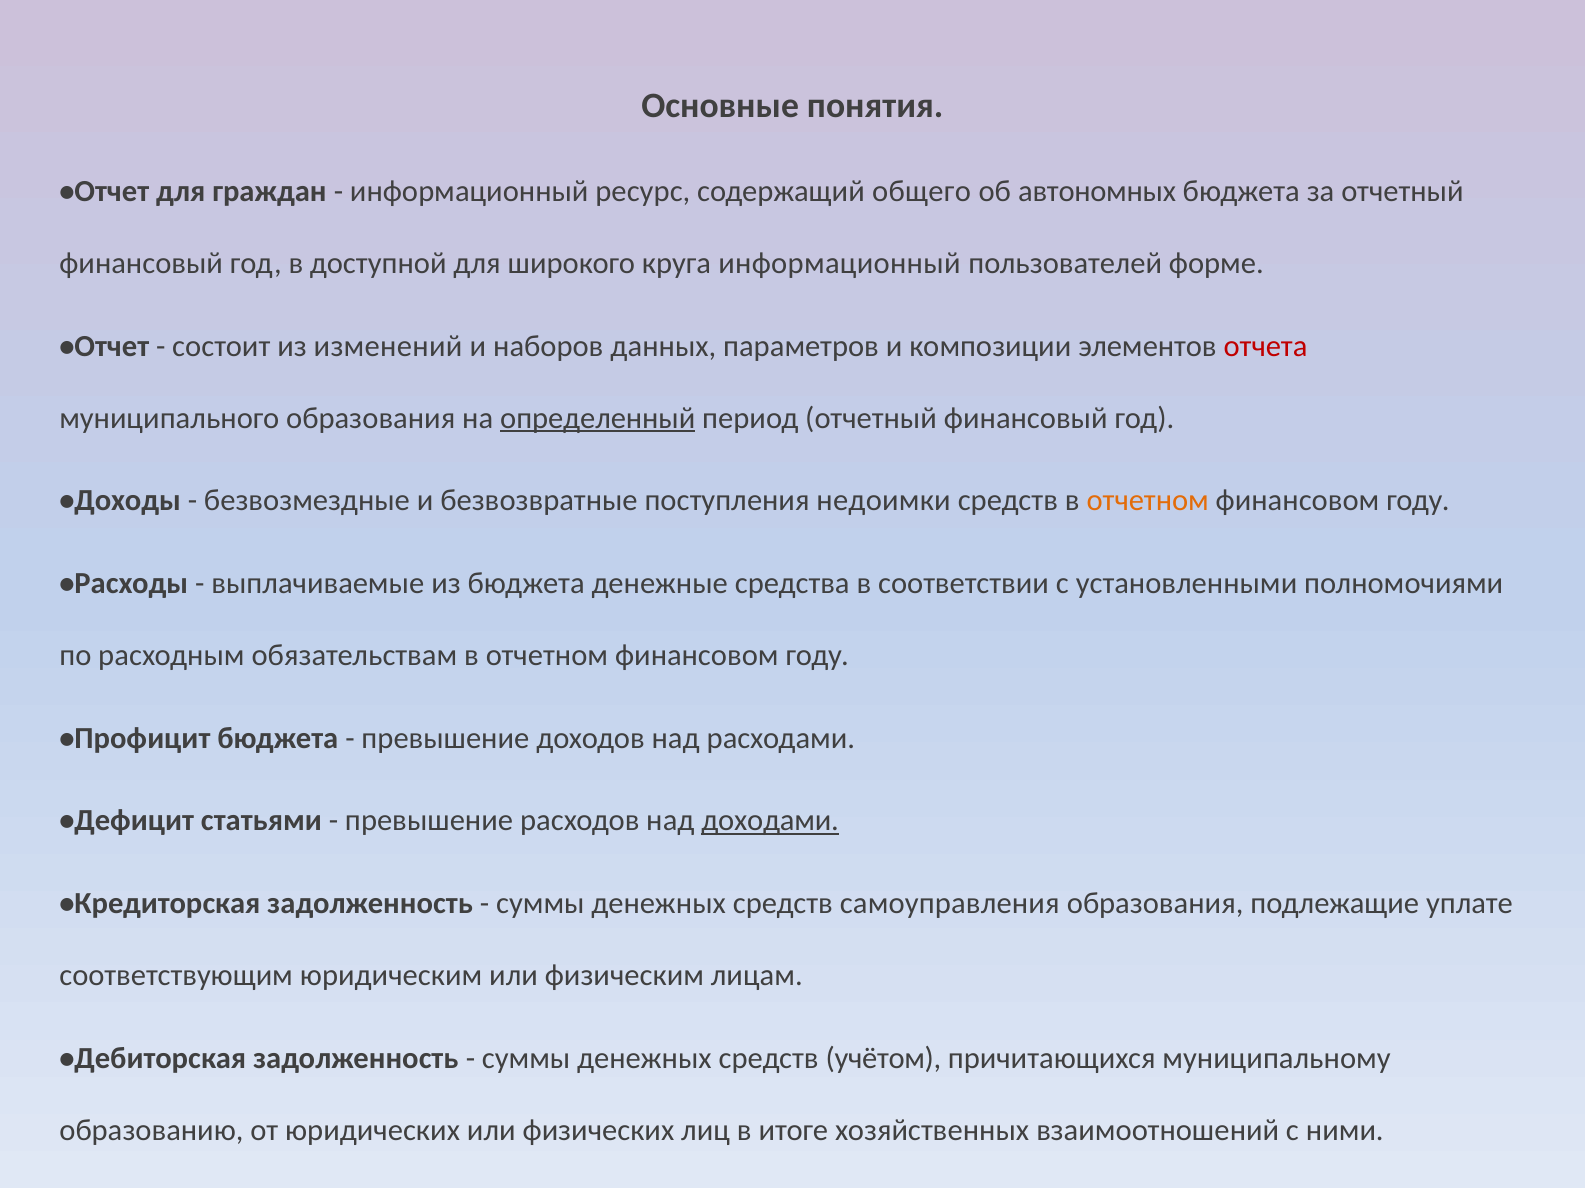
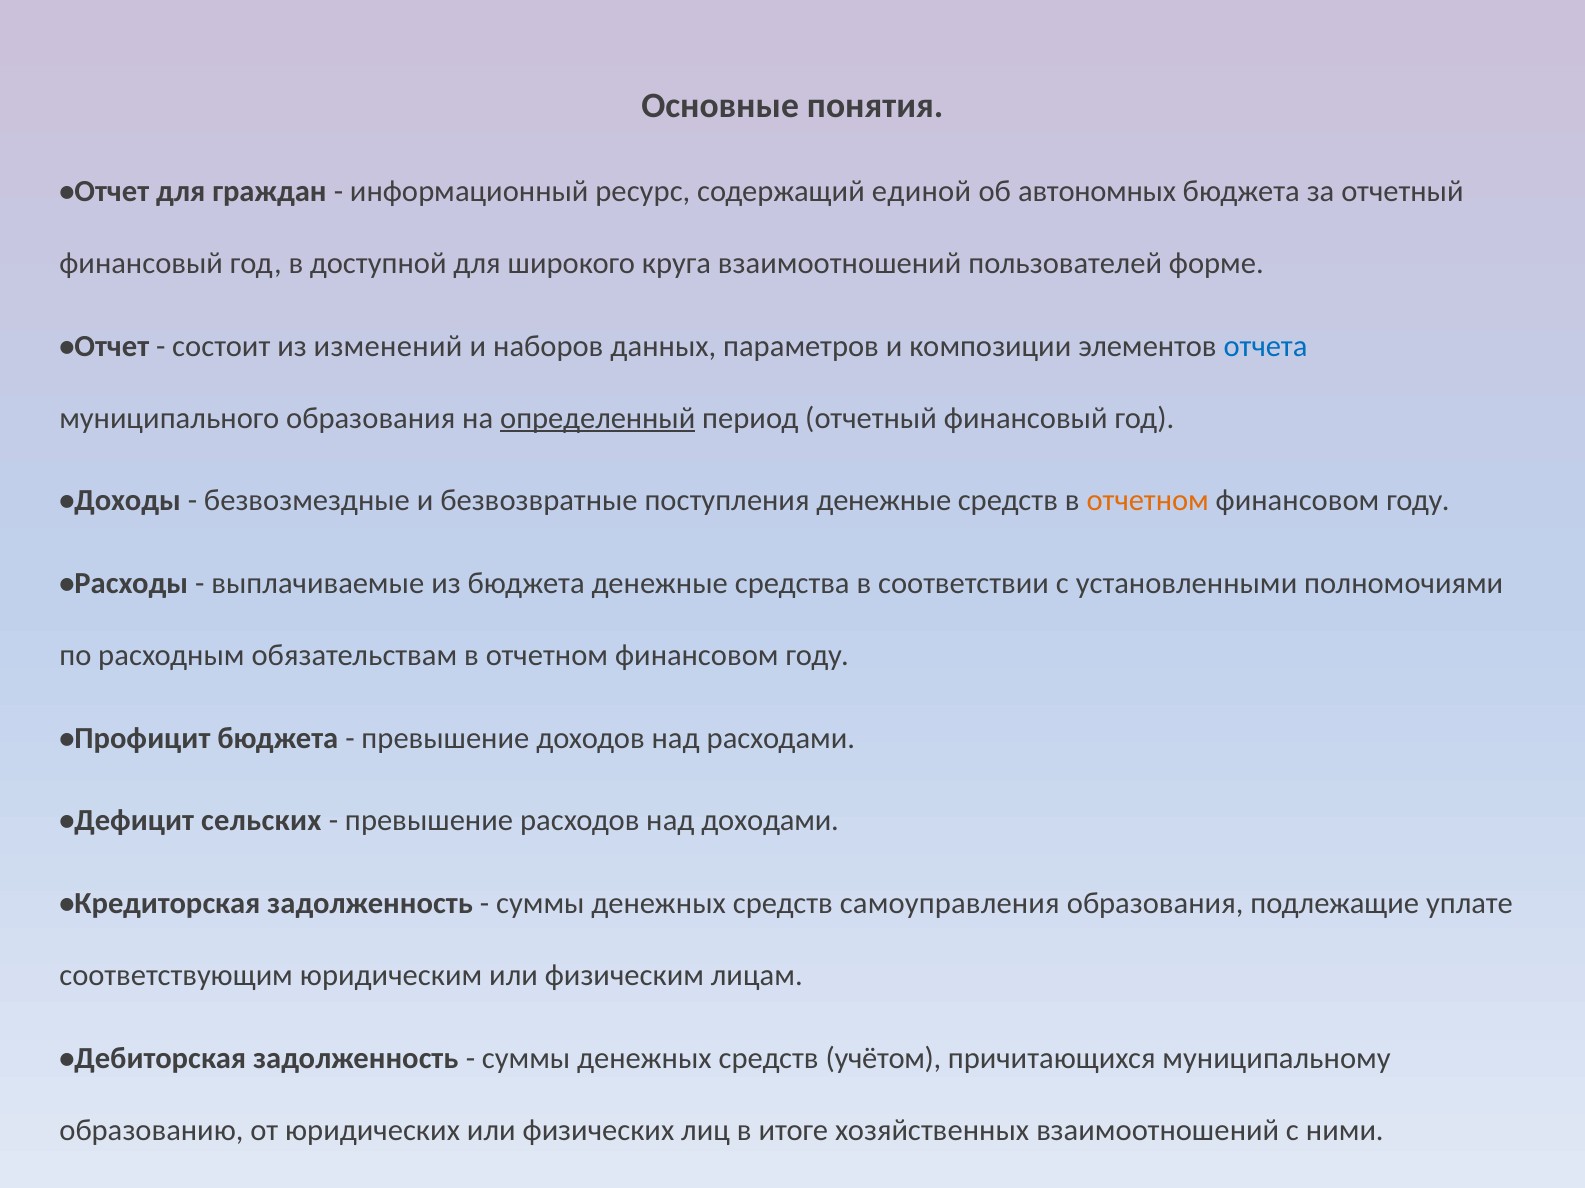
общего: общего -> единой
круга информационный: информационный -> взаимоотношений
отчета colour: red -> blue
поступления недоимки: недоимки -> денежные
статьями: статьями -> сельских
доходами underline: present -> none
